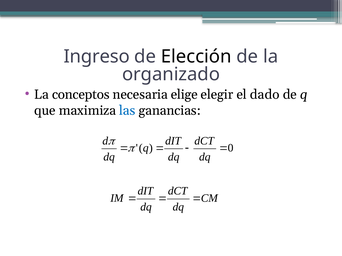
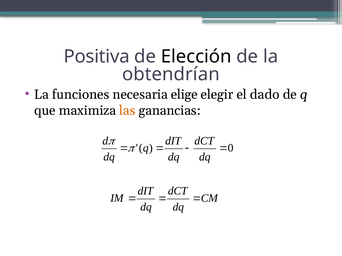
Ingreso: Ingreso -> Positiva
organizado: organizado -> obtendrían
conceptos: conceptos -> funciones
las colour: blue -> orange
